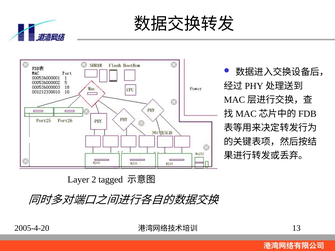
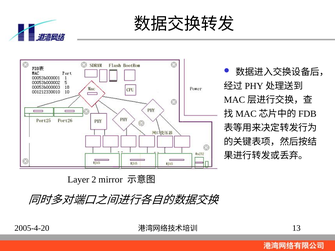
tagged: tagged -> mirror
